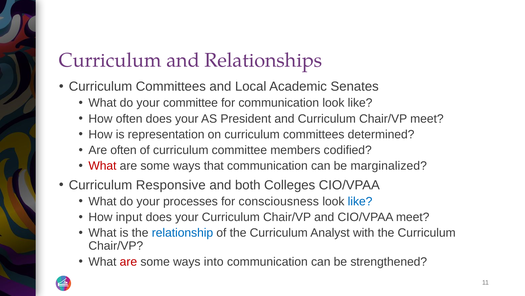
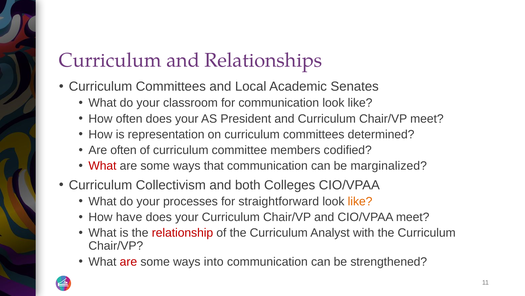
your committee: committee -> classroom
Responsive: Responsive -> Collectivism
consciousness: consciousness -> straightforward
like at (360, 201) colour: blue -> orange
input: input -> have
relationship colour: blue -> red
